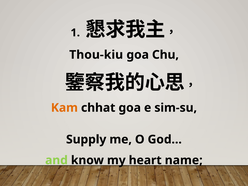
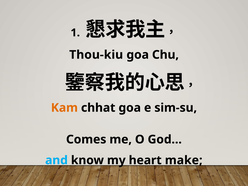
Supply: Supply -> Comes
and colour: light green -> light blue
name: name -> make
